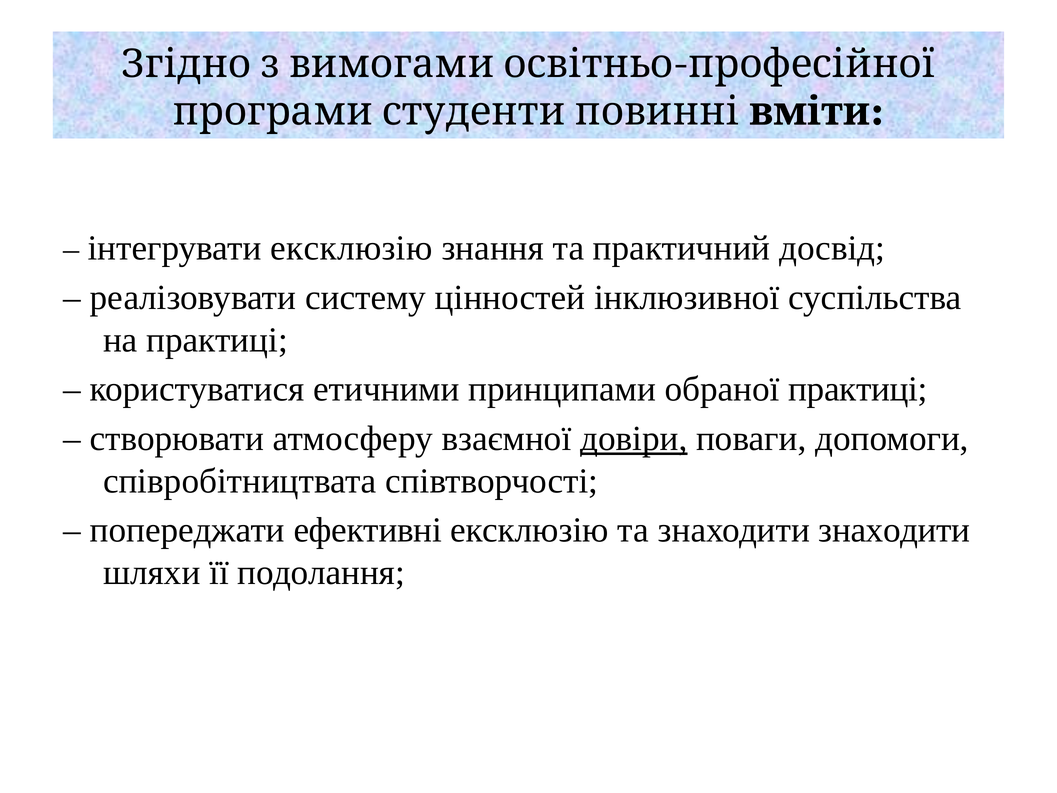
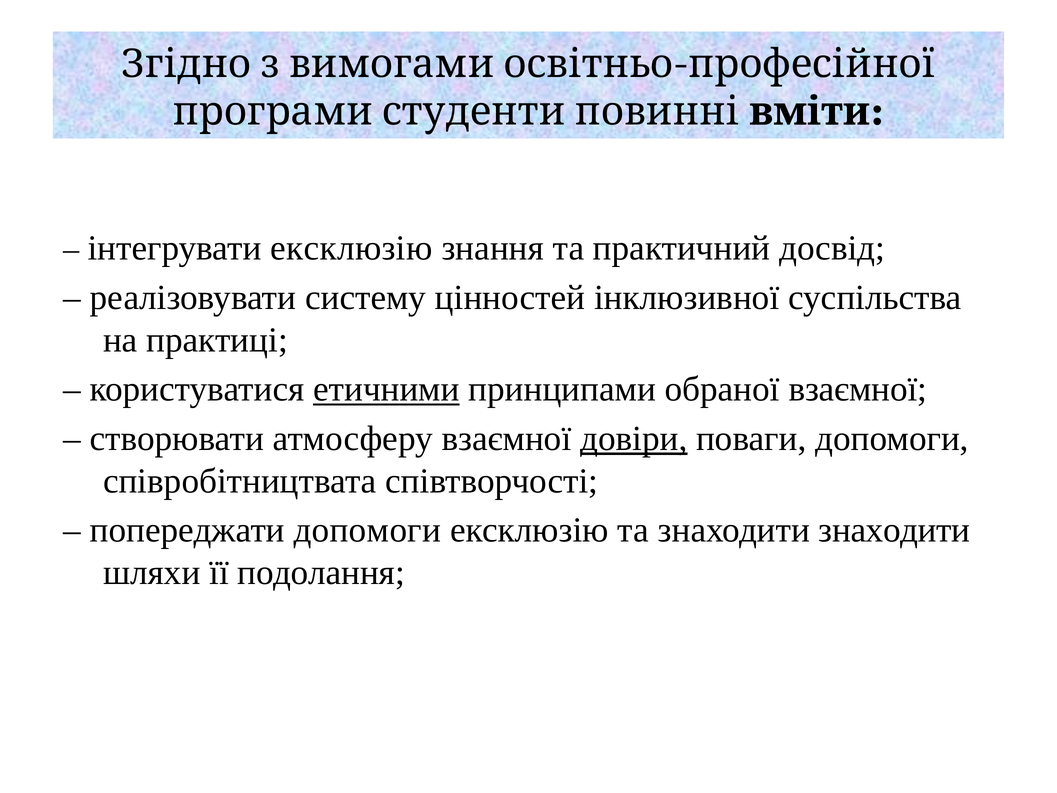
етичними underline: none -> present
обраної практиці: практиці -> взаємної
попереджати ефективні: ефективні -> допомоги
